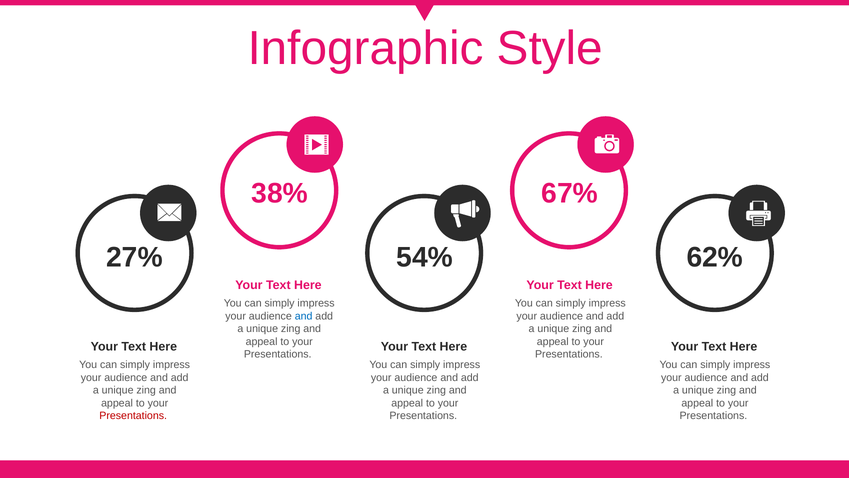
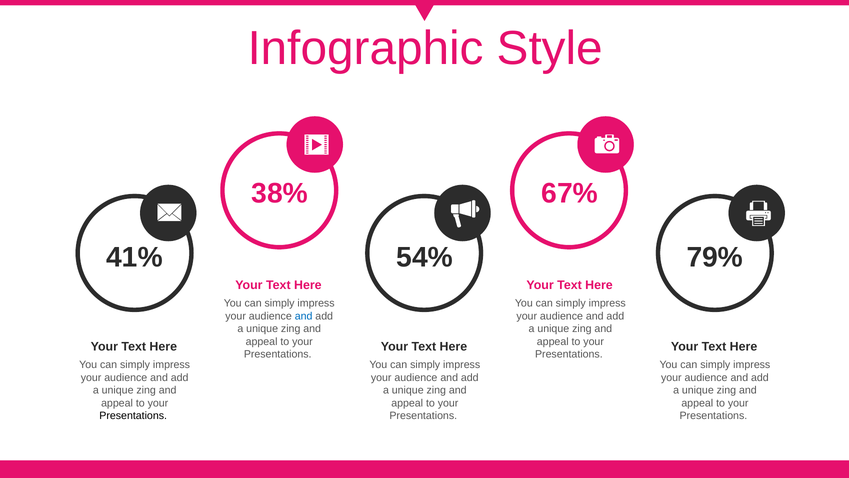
27%: 27% -> 41%
62%: 62% -> 79%
Presentations at (133, 415) colour: red -> black
